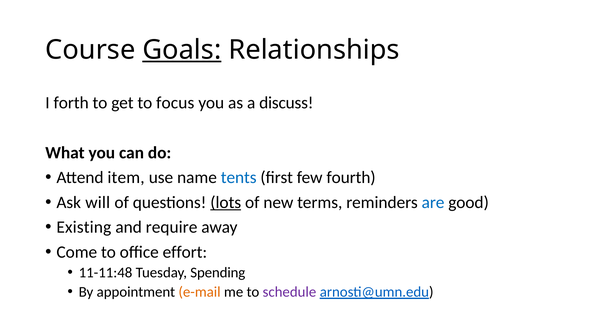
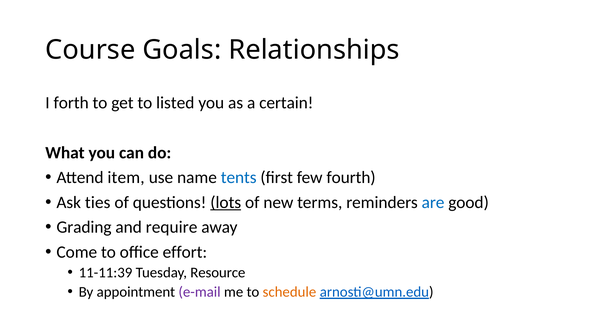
Goals underline: present -> none
focus: focus -> listed
discuss: discuss -> certain
will: will -> ties
Existing: Existing -> Grading
11-11:48: 11-11:48 -> 11-11:39
Spending: Spending -> Resource
e-mail colour: orange -> purple
schedule colour: purple -> orange
